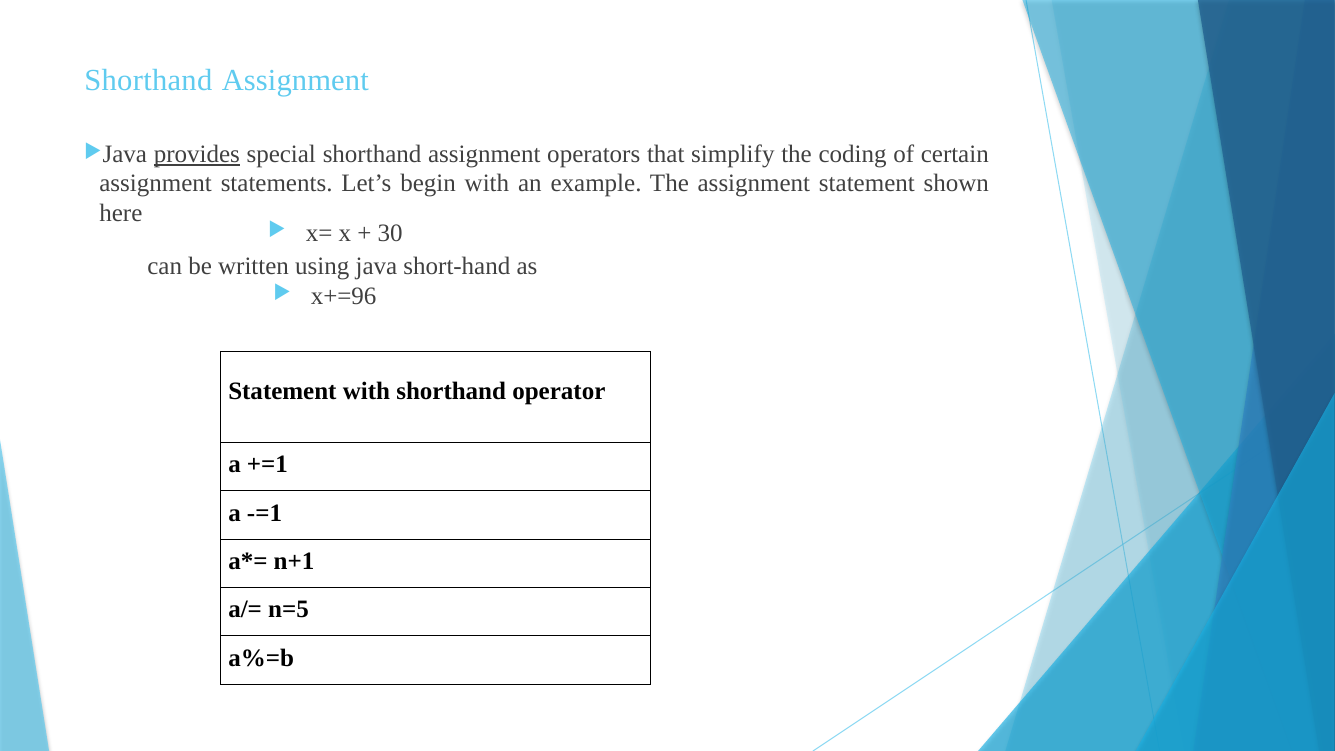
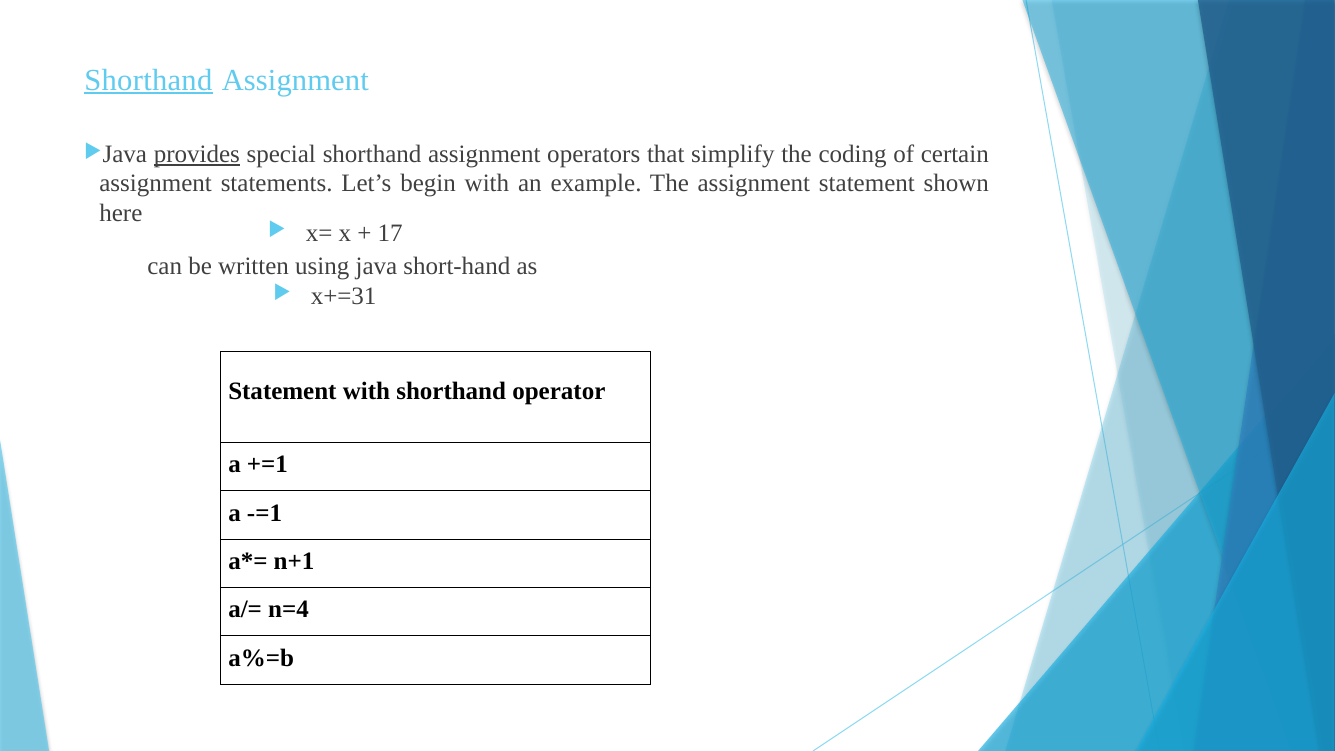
Shorthand at (148, 80) underline: none -> present
30: 30 -> 17
x+=96: x+=96 -> x+=31
n=5: n=5 -> n=4
